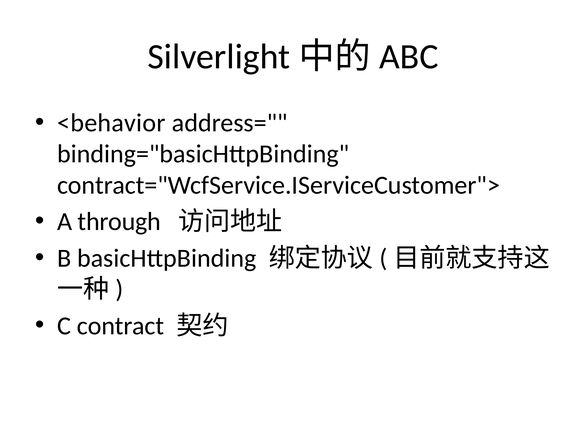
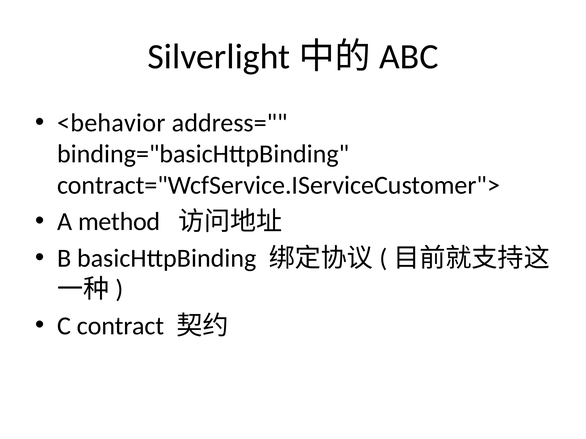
through: through -> method
